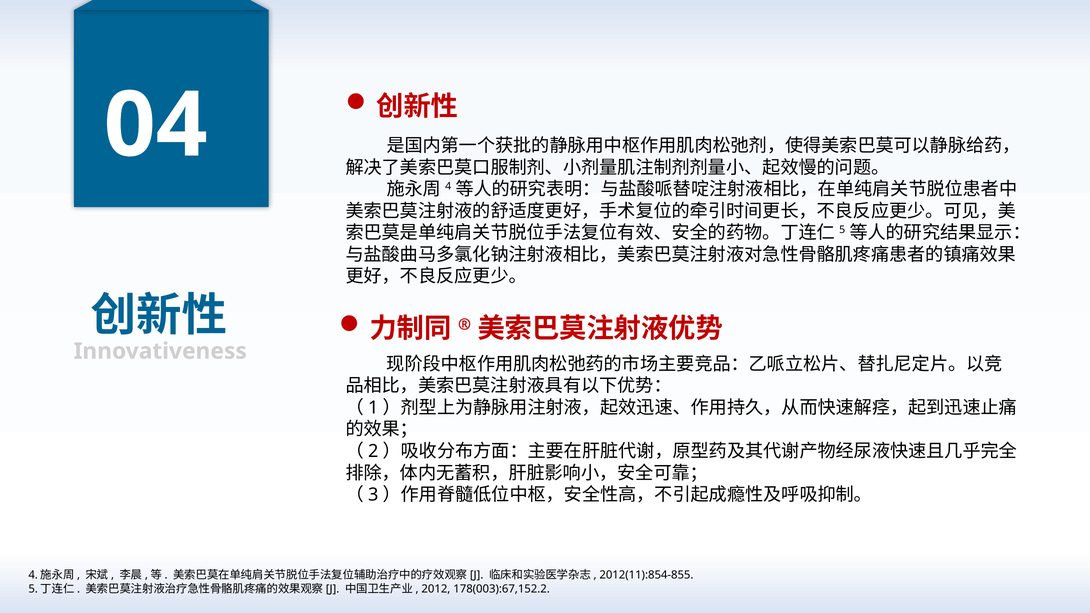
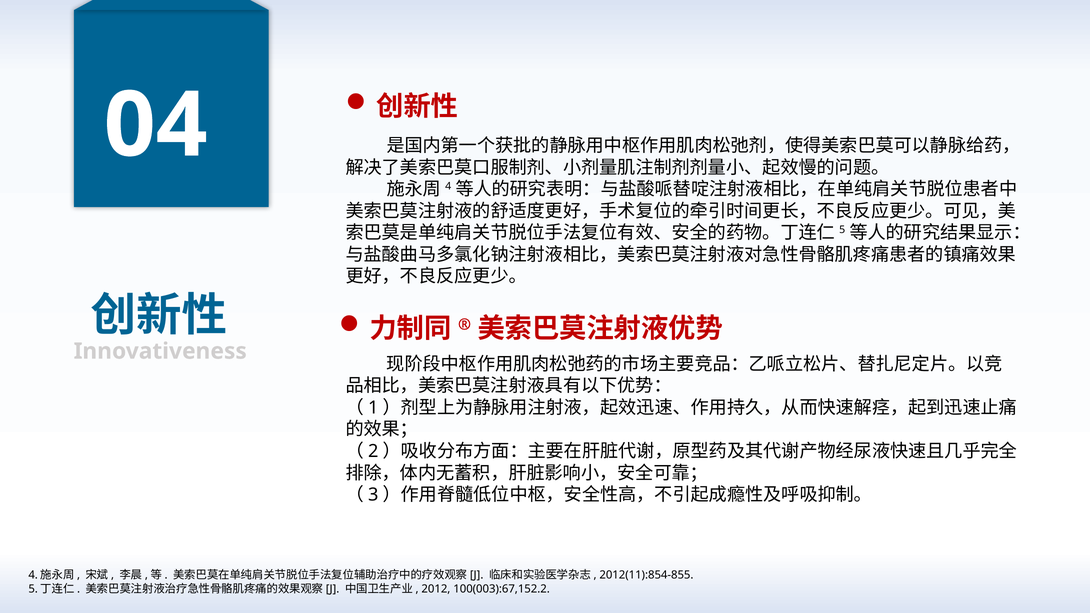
178(003):67,152.2: 178(003):67,152.2 -> 100(003):67,152.2
